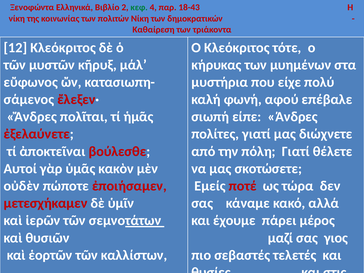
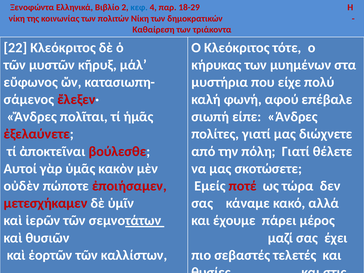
κεφ colour: green -> blue
18-43: 18-43 -> 18-29
12: 12 -> 22
γιος: γιος -> έχει
